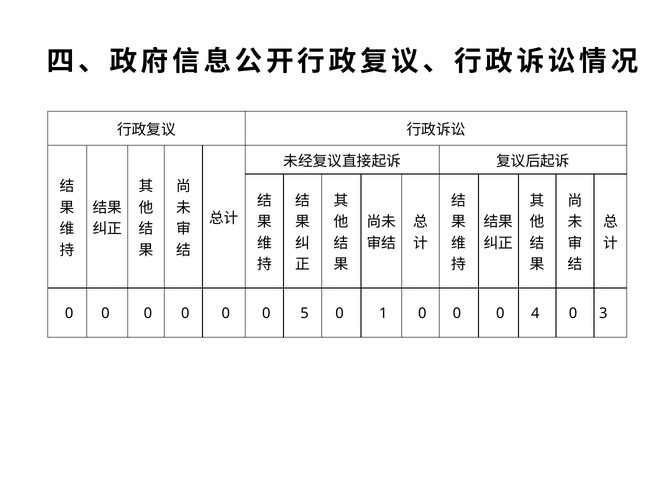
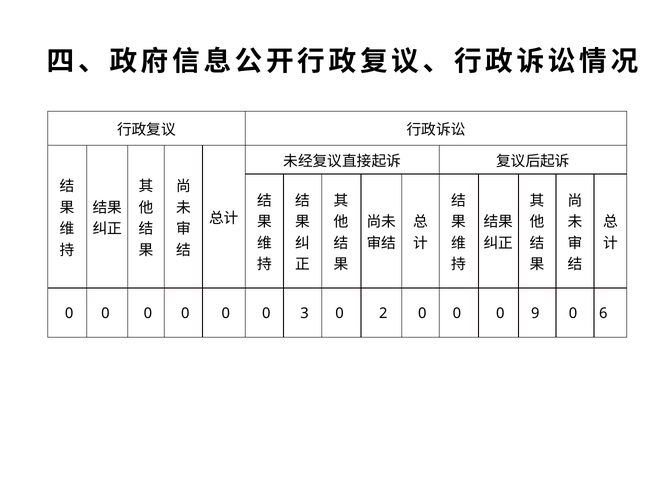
5: 5 -> 3
1: 1 -> 2
4: 4 -> 9
3: 3 -> 6
